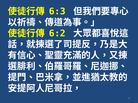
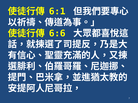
6:3: 6:3 -> 6:1
6:2: 6:2 -> 6:6
